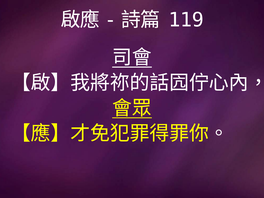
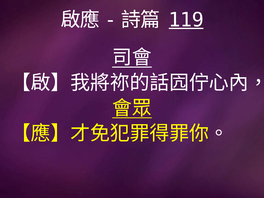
119 underline: none -> present
